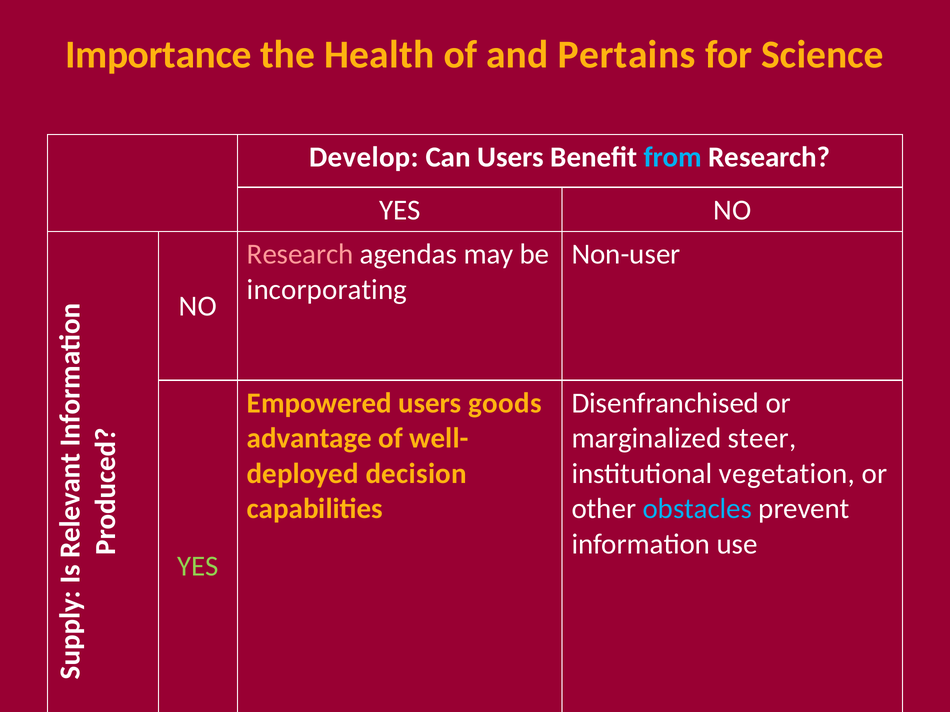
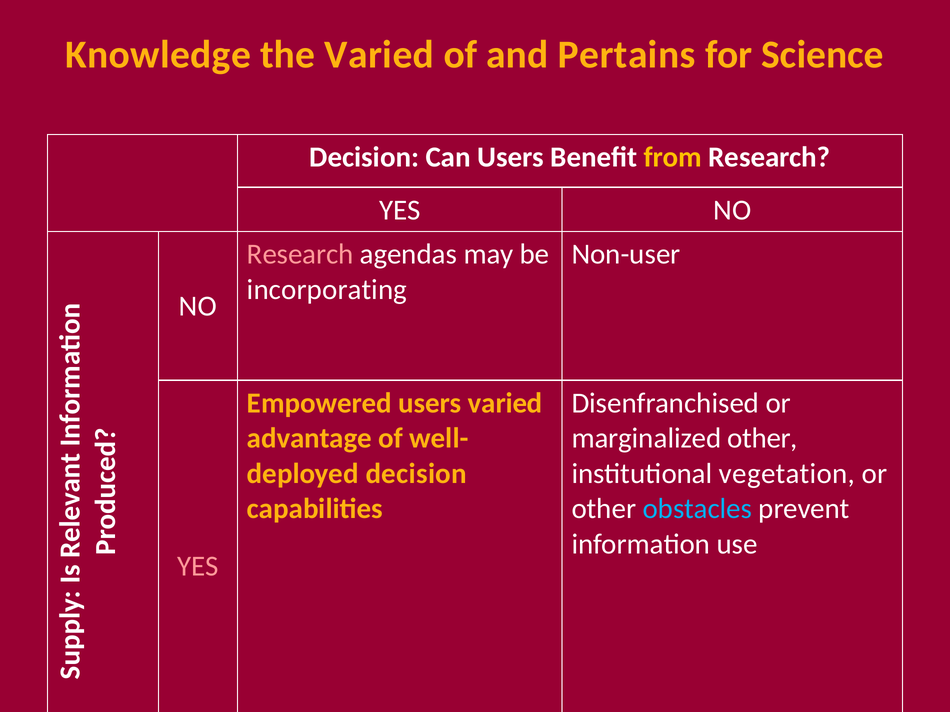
Importance: Importance -> Knowledge
the Health: Health -> Varied
Develop at (364, 157): Develop -> Decision
from colour: light blue -> yellow
users goods: goods -> varied
marginalized steer: steer -> other
YES at (198, 567) colour: light green -> pink
